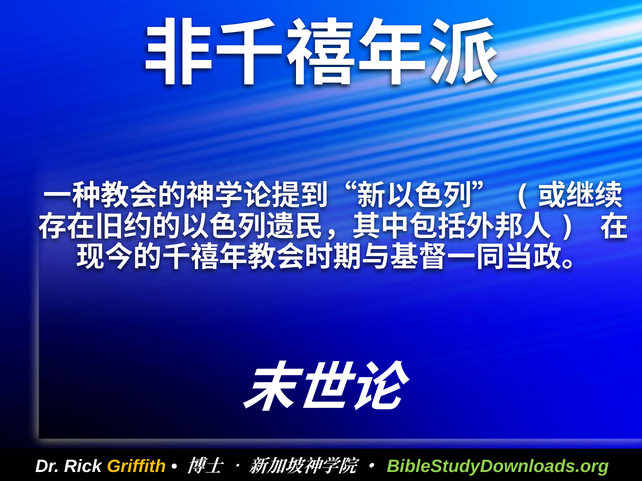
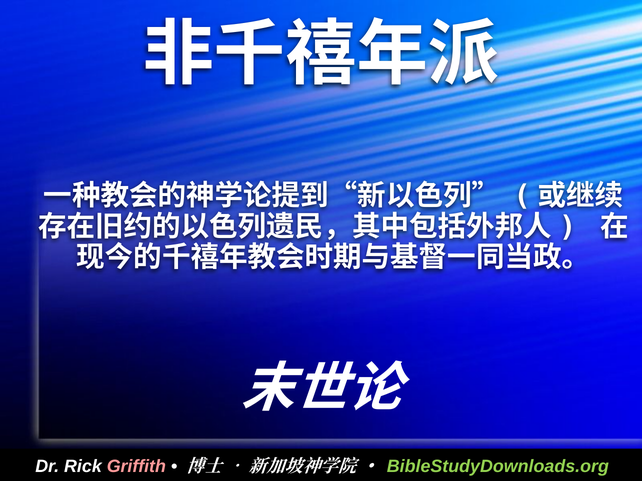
Griffith colour: yellow -> pink
